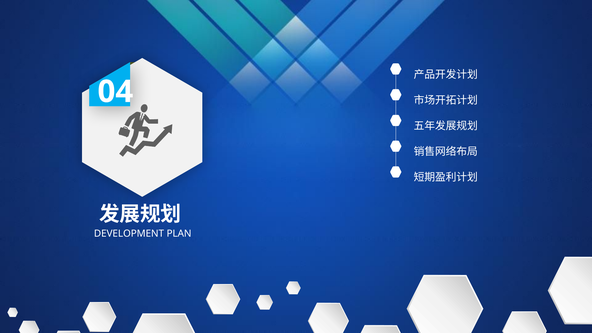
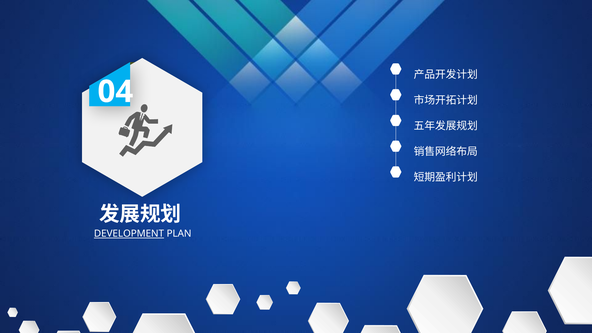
DEVELOPMENT underline: none -> present
